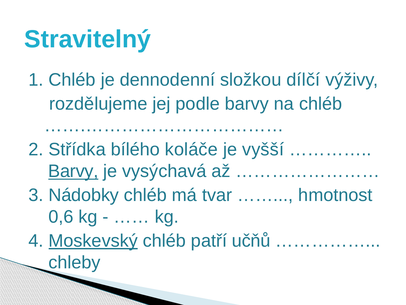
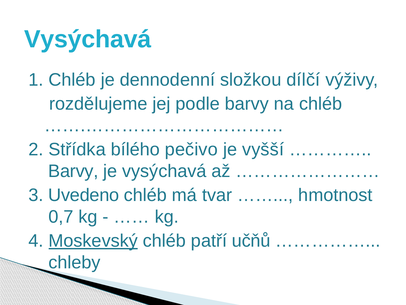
Stravitelný at (88, 39): Stravitelný -> Vysýchavá
koláče: koláče -> pečivo
Barvy at (73, 171) underline: present -> none
Nádobky: Nádobky -> Uvedeno
0,6: 0,6 -> 0,7
